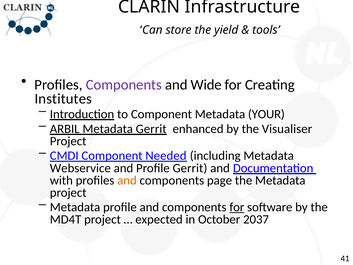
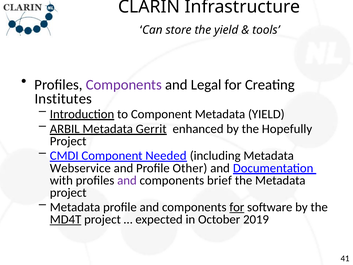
Wide: Wide -> Legal
Metadata YOUR: YOUR -> YIELD
Visualiser: Visualiser -> Hopefully
Profile Gerrit: Gerrit -> Other
and at (127, 180) colour: orange -> purple
page: page -> brief
MD4T underline: none -> present
2037: 2037 -> 2019
